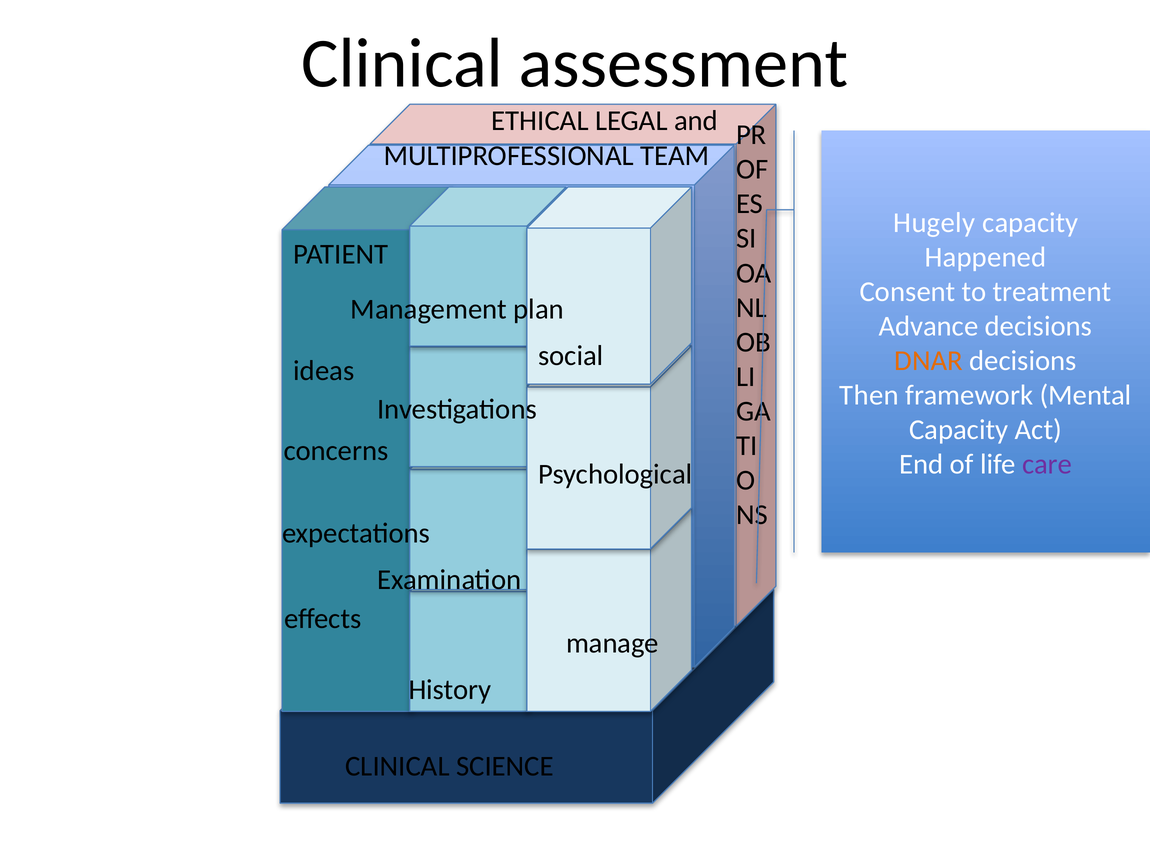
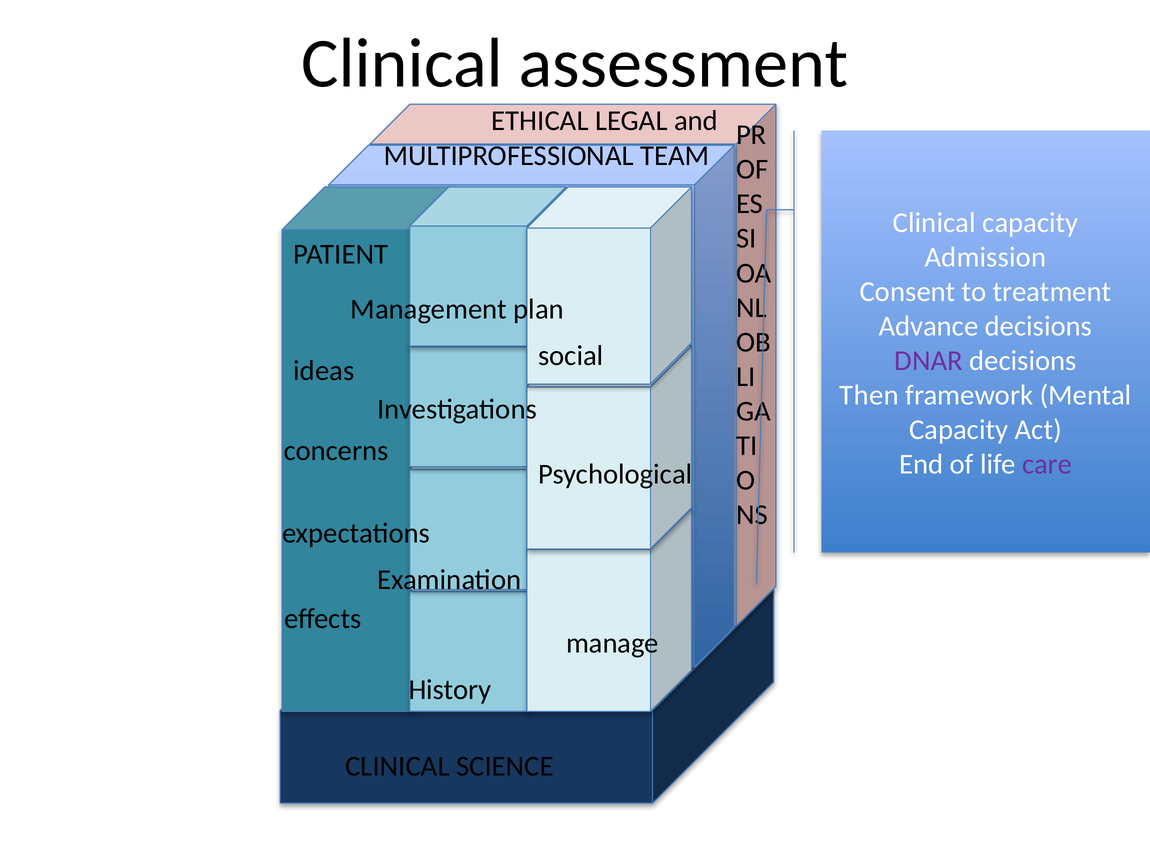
Hugely at (934, 223): Hugely -> Clinical
Happened: Happened -> Admission
DNAR colour: orange -> purple
